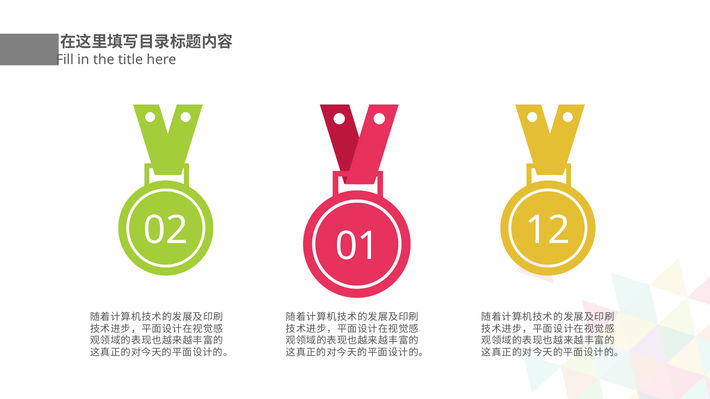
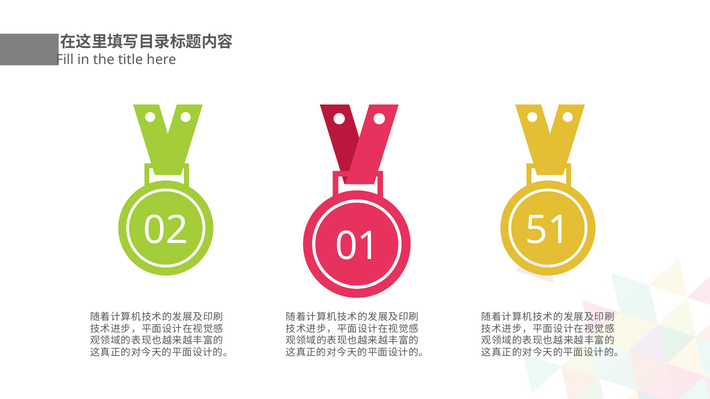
12: 12 -> 51
